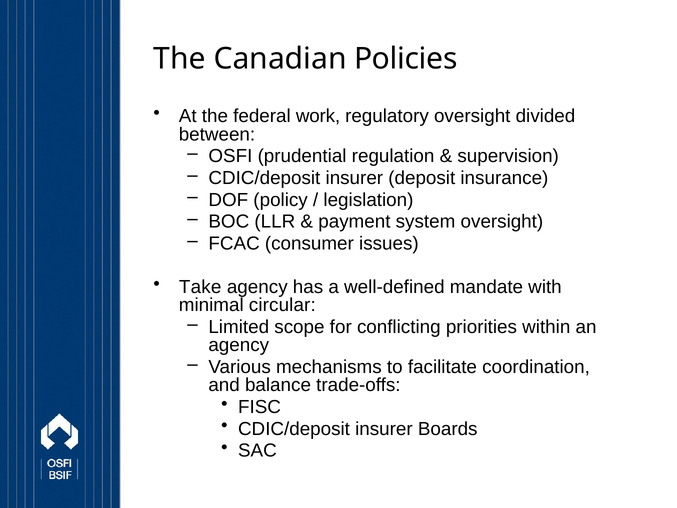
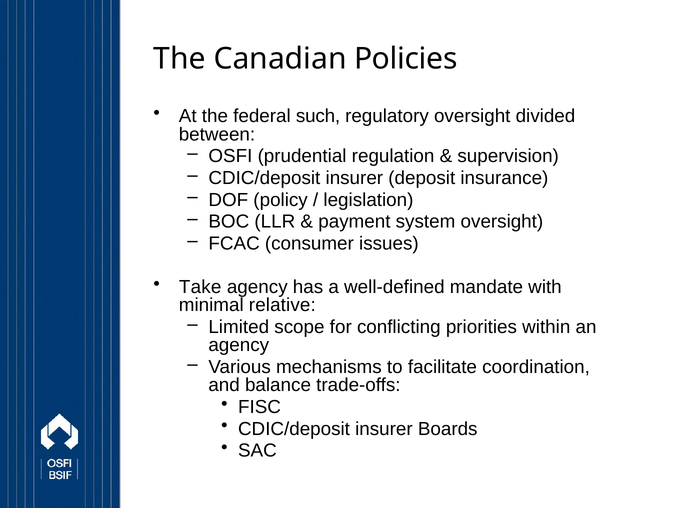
work: work -> such
circular: circular -> relative
